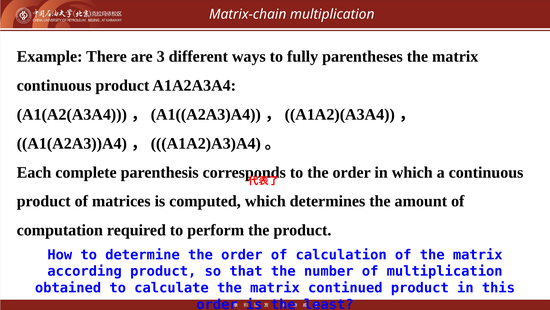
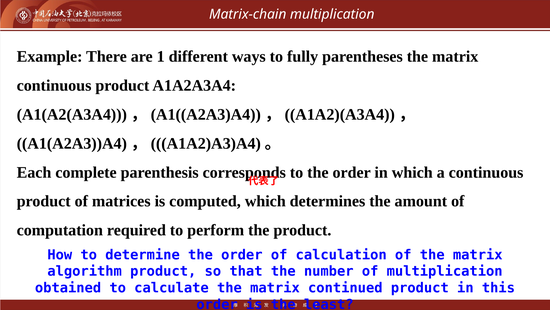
3: 3 -> 1
according: according -> algorithm
